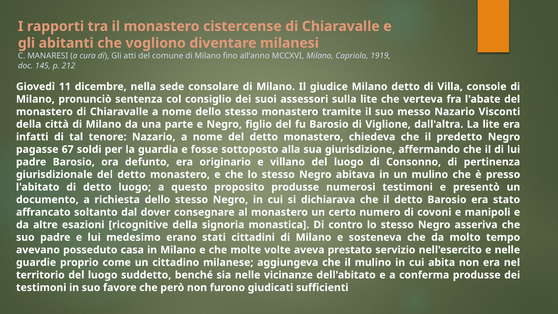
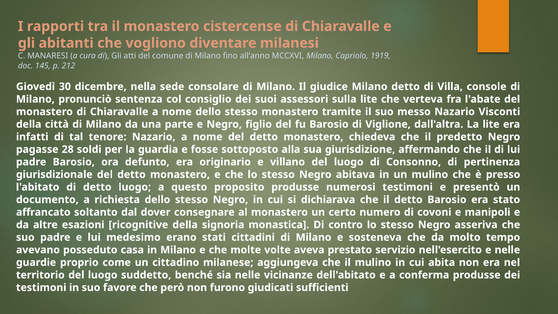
11: 11 -> 30
67: 67 -> 28
